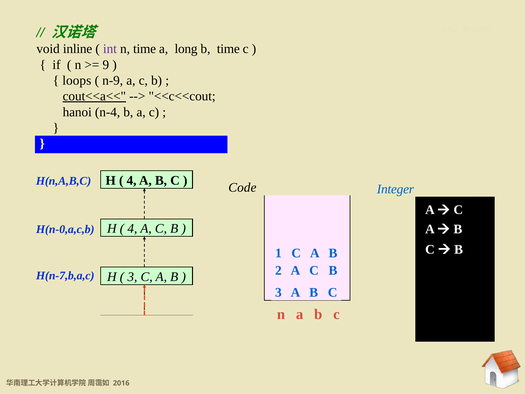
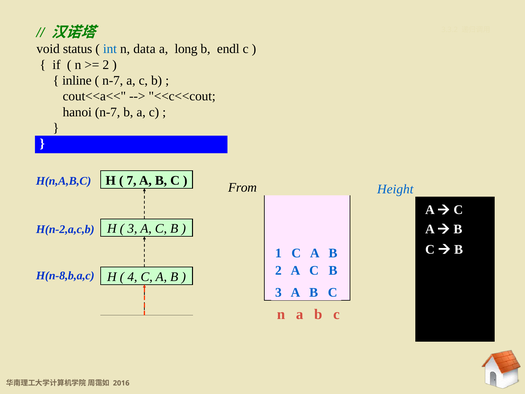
inline: inline -> status
int colour: purple -> blue
n time: time -> data
b time: time -> endl
9 at (106, 65): 9 -> 2
loops: loops -> inline
n-9 at (113, 80): n-9 -> n-7
cout<<a<< underline: present -> none
hanoi n-4: n-4 -> n-7
4 at (132, 180): 4 -> 7
Code: Code -> From
Integer: Integer -> Height
4 at (132, 228): 4 -> 3
H(n-0,a,c,b: H(n-0,a,c,b -> H(n-2,a,c,b
H(n-7,b,a,c: H(n-7,b,a,c -> H(n-8,b,a,c
3 at (132, 277): 3 -> 4
